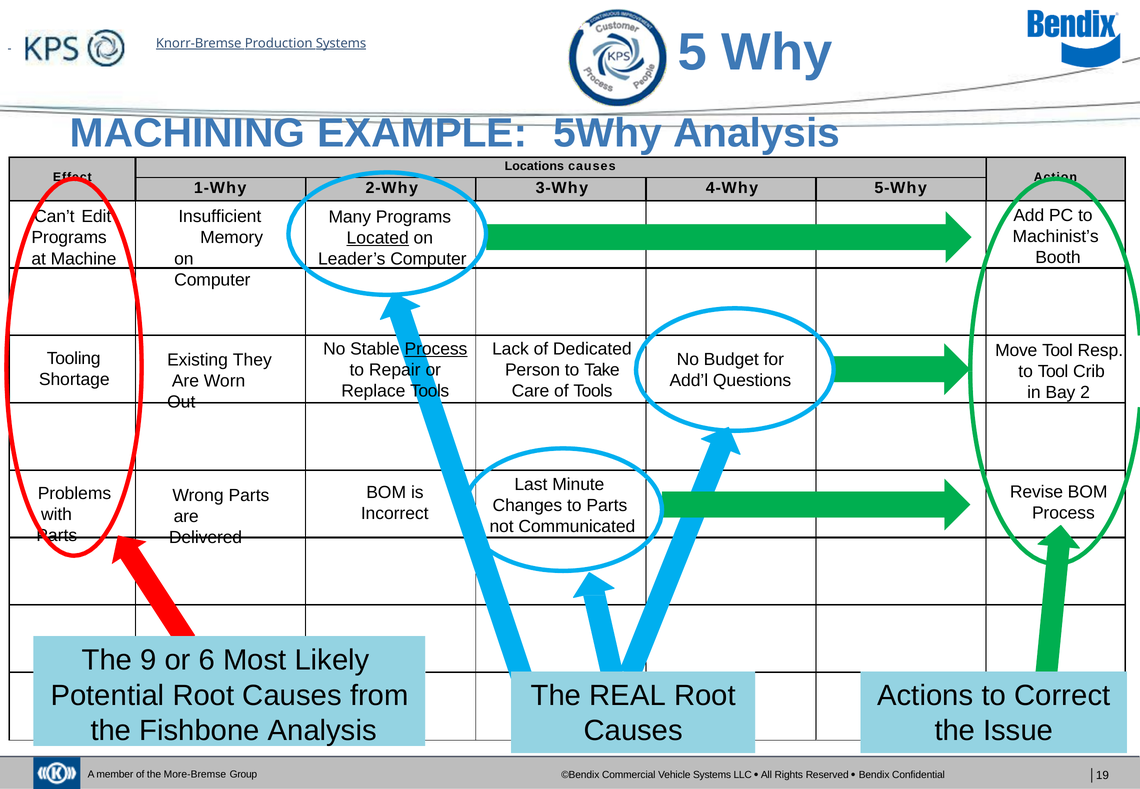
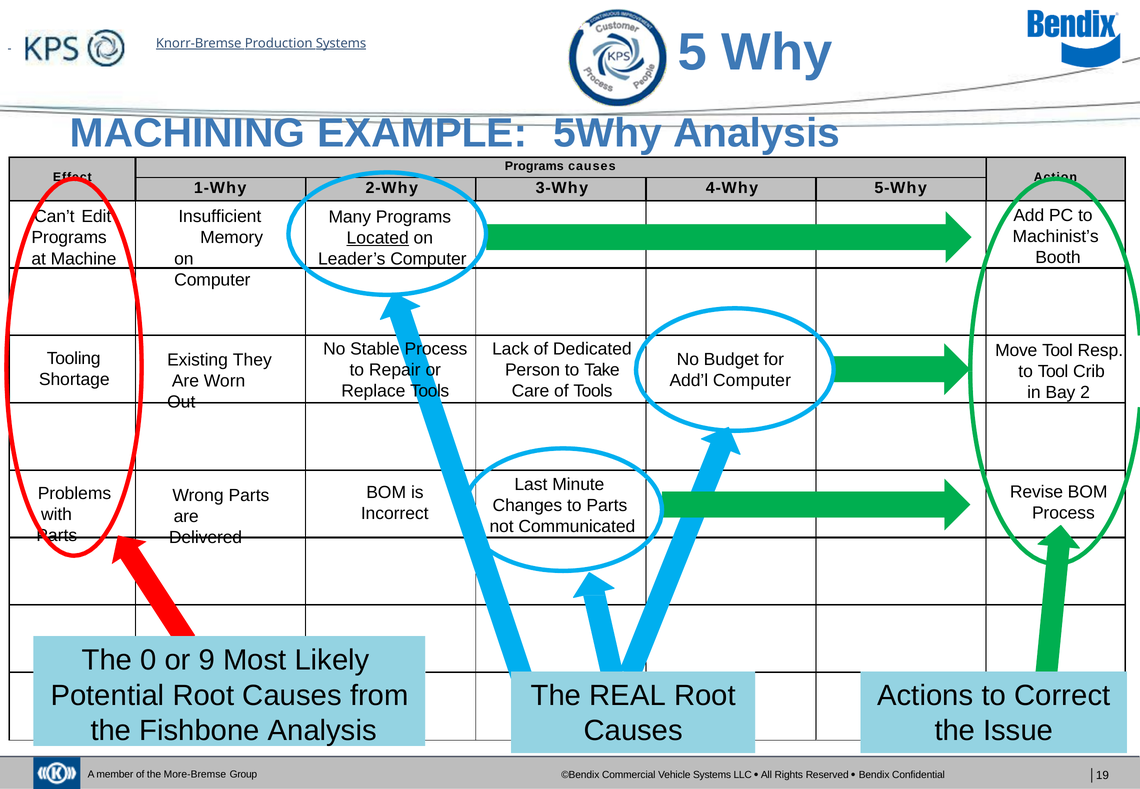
Locations at (534, 166): Locations -> Programs
Process at (436, 349) underline: present -> none
Add’l Questions: Questions -> Computer
9: 9 -> 0
6: 6 -> 9
